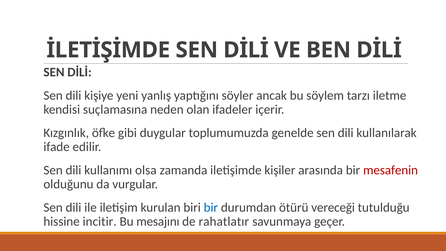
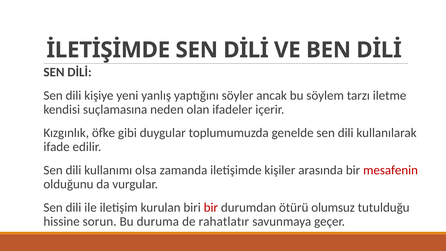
bir at (211, 208) colour: blue -> red
vereceği: vereceği -> olumsuz
incitir: incitir -> sorun
mesajını: mesajını -> duruma
